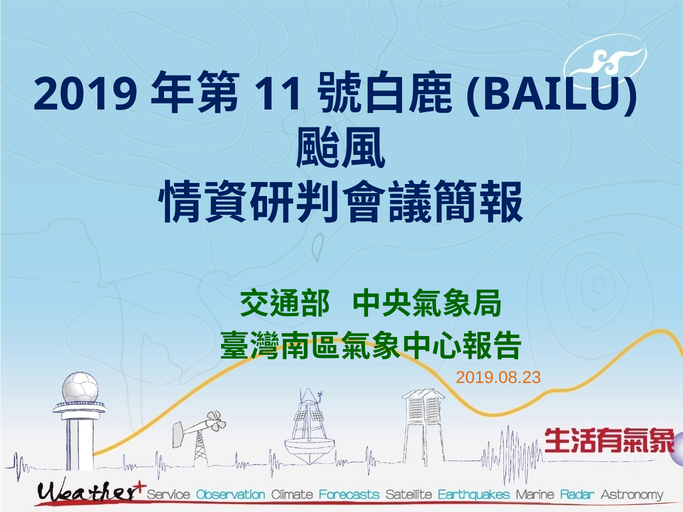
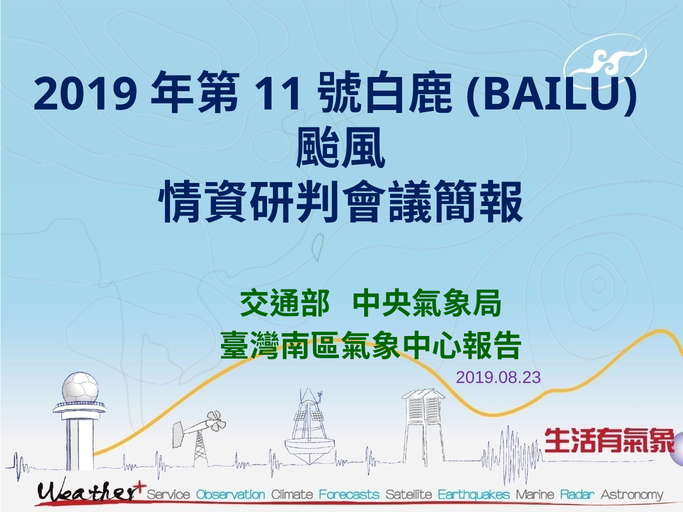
2019.08.23 colour: orange -> purple
